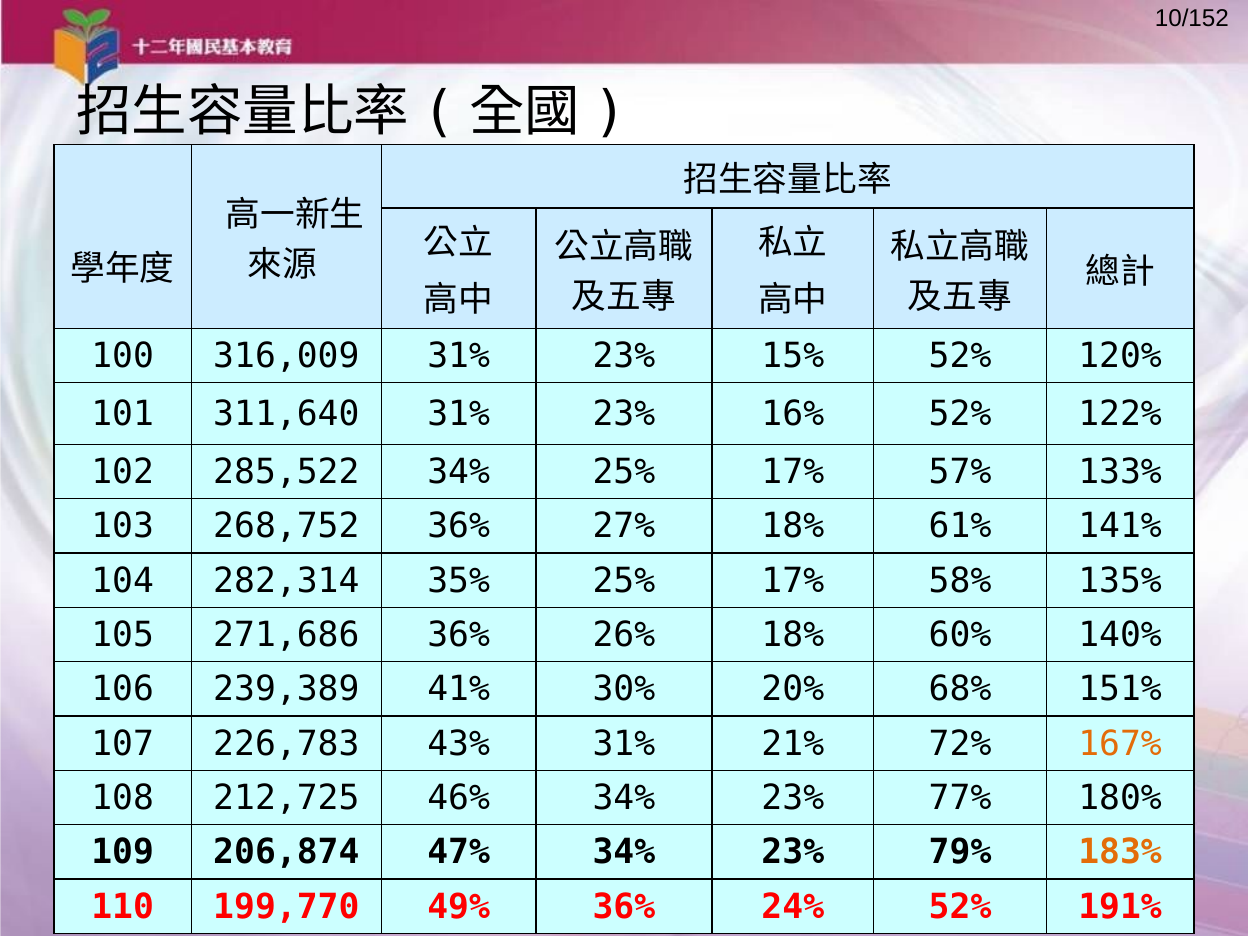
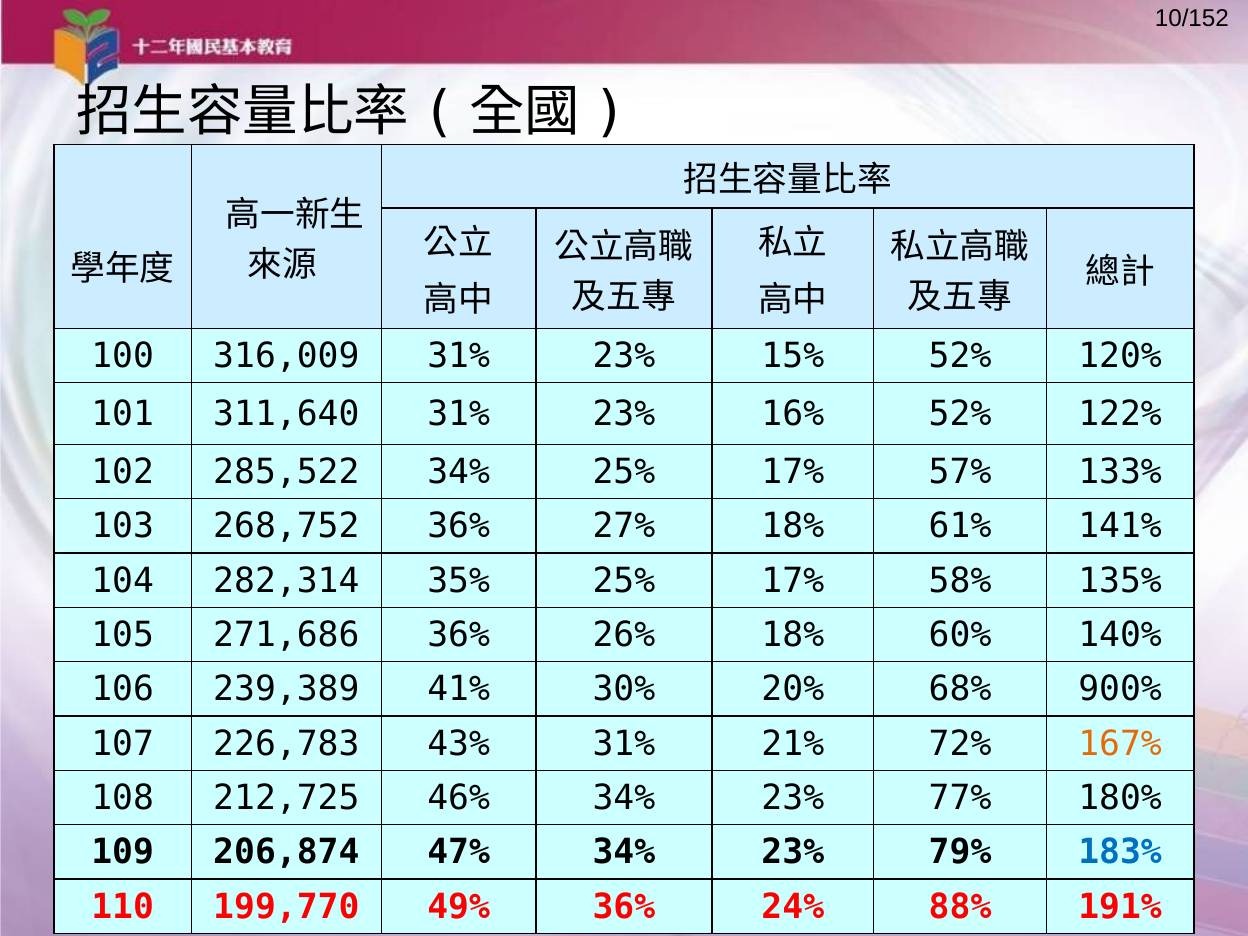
151%: 151% -> 900%
183% colour: orange -> blue
24% 52%: 52% -> 88%
